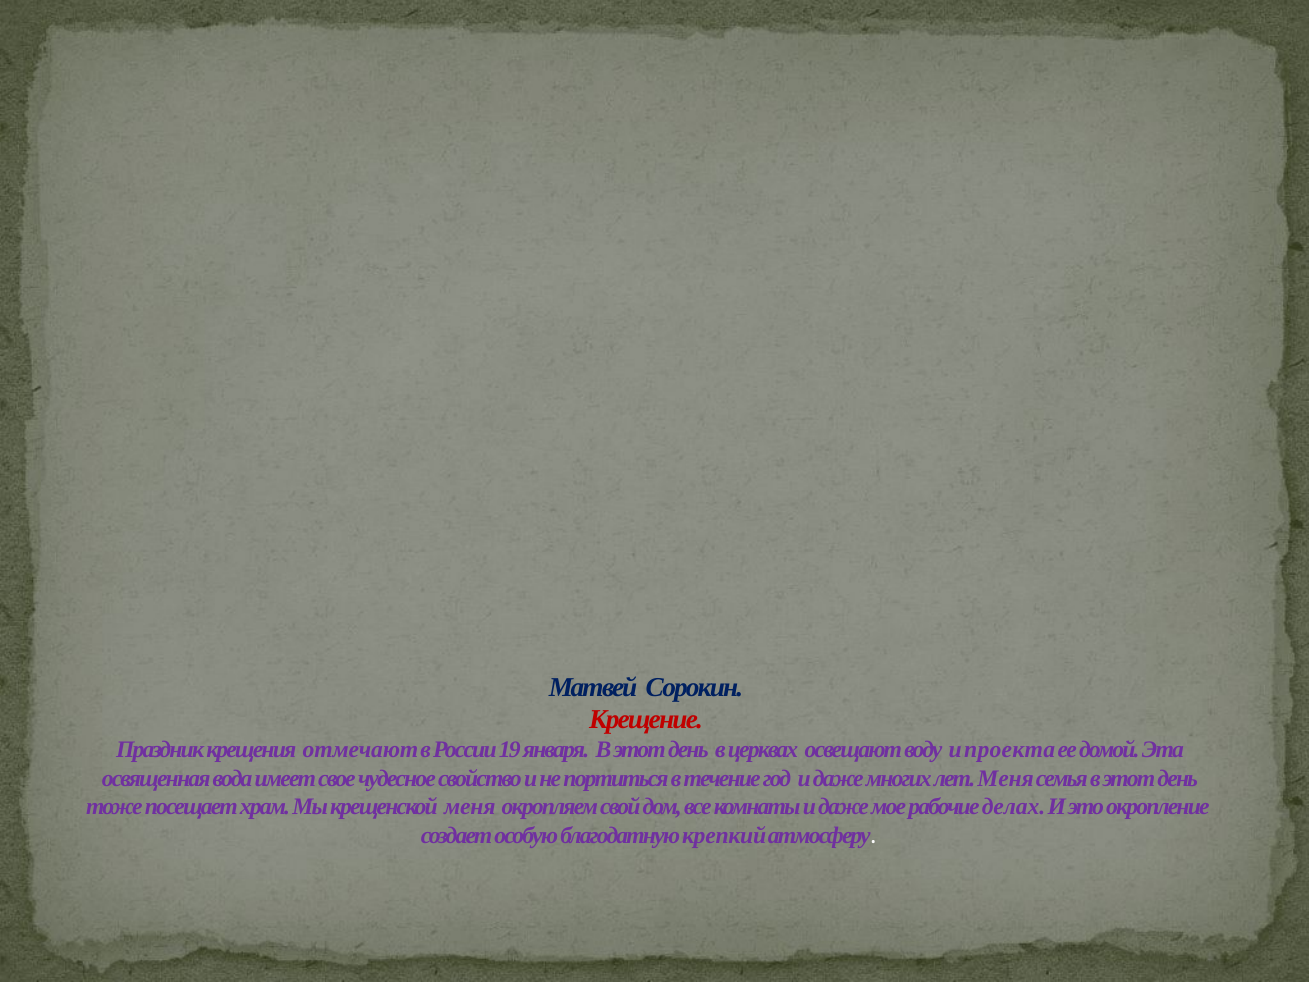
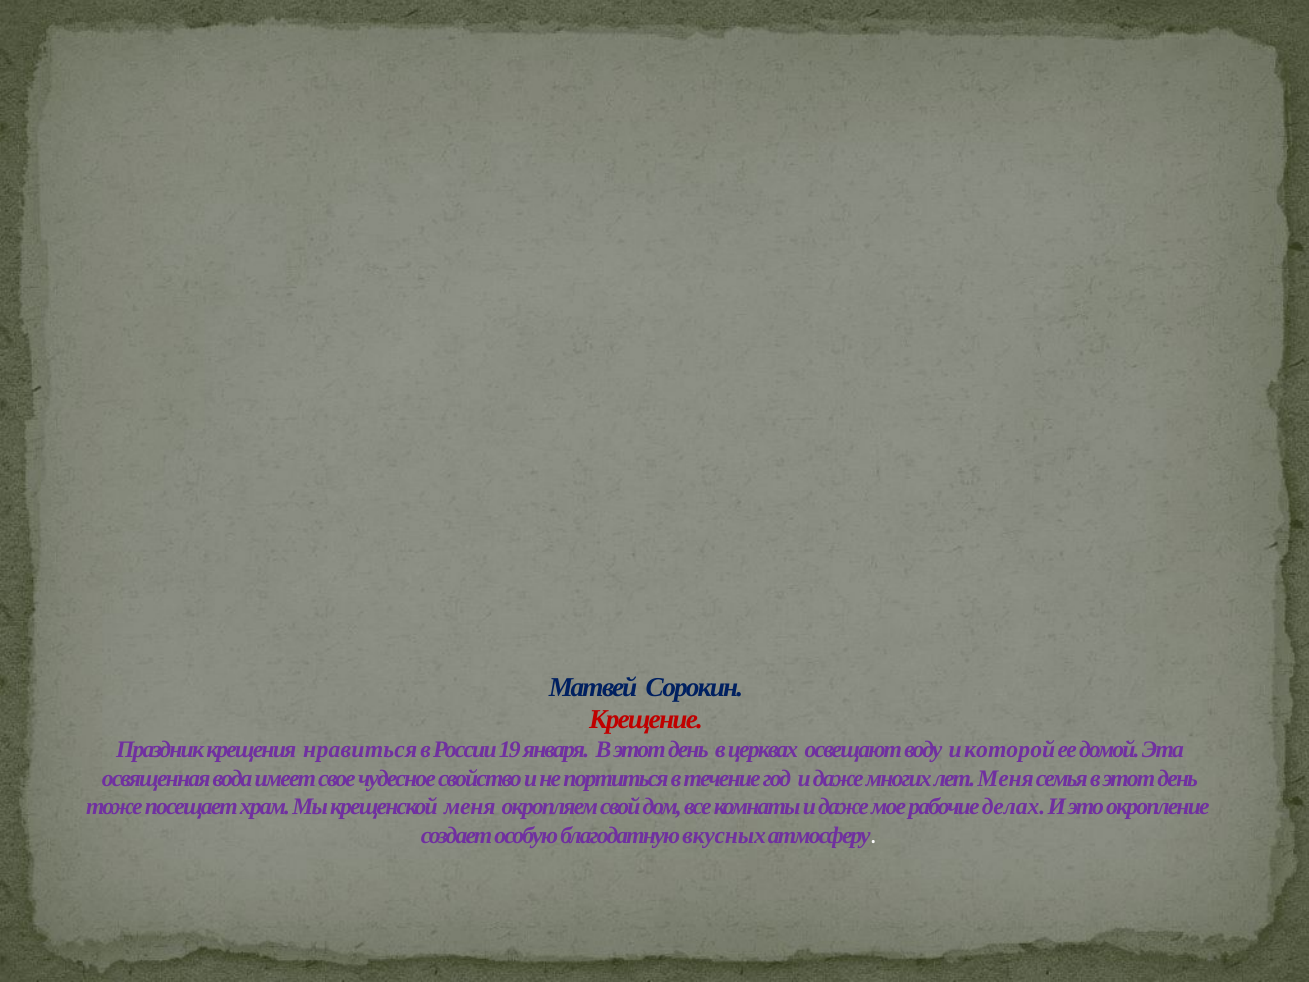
отмечают: отмечают -> нравиться
проекта: проекта -> которой
крепкий: крепкий -> вкусных
